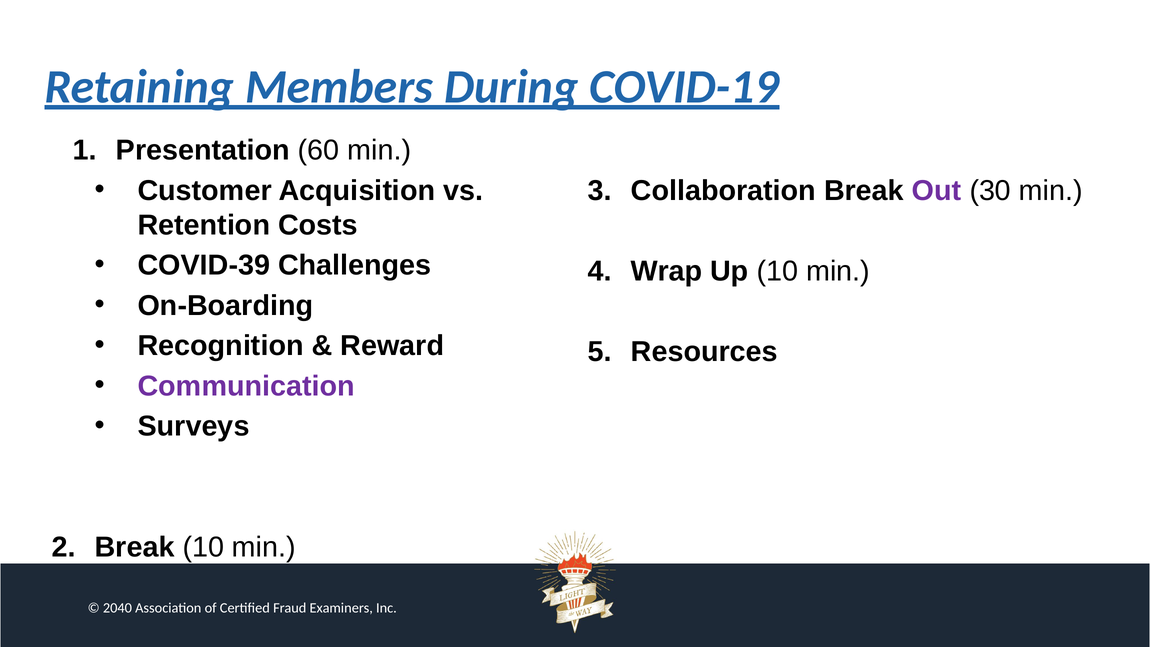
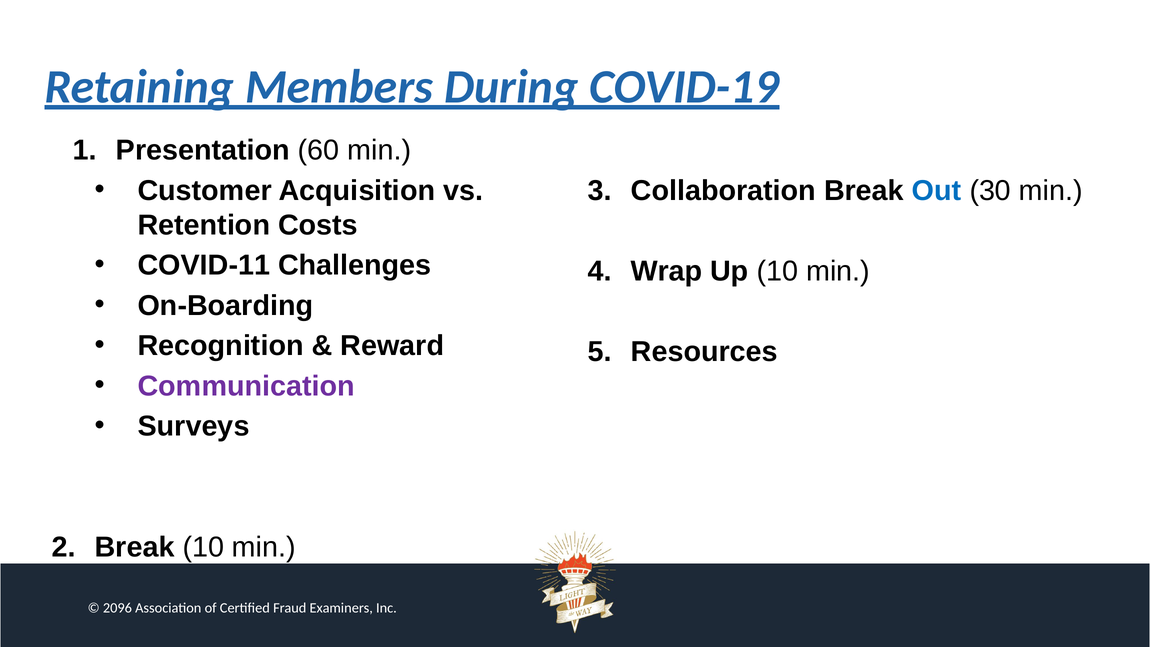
Out colour: purple -> blue
COVID-39: COVID-39 -> COVID-11
2040: 2040 -> 2096
